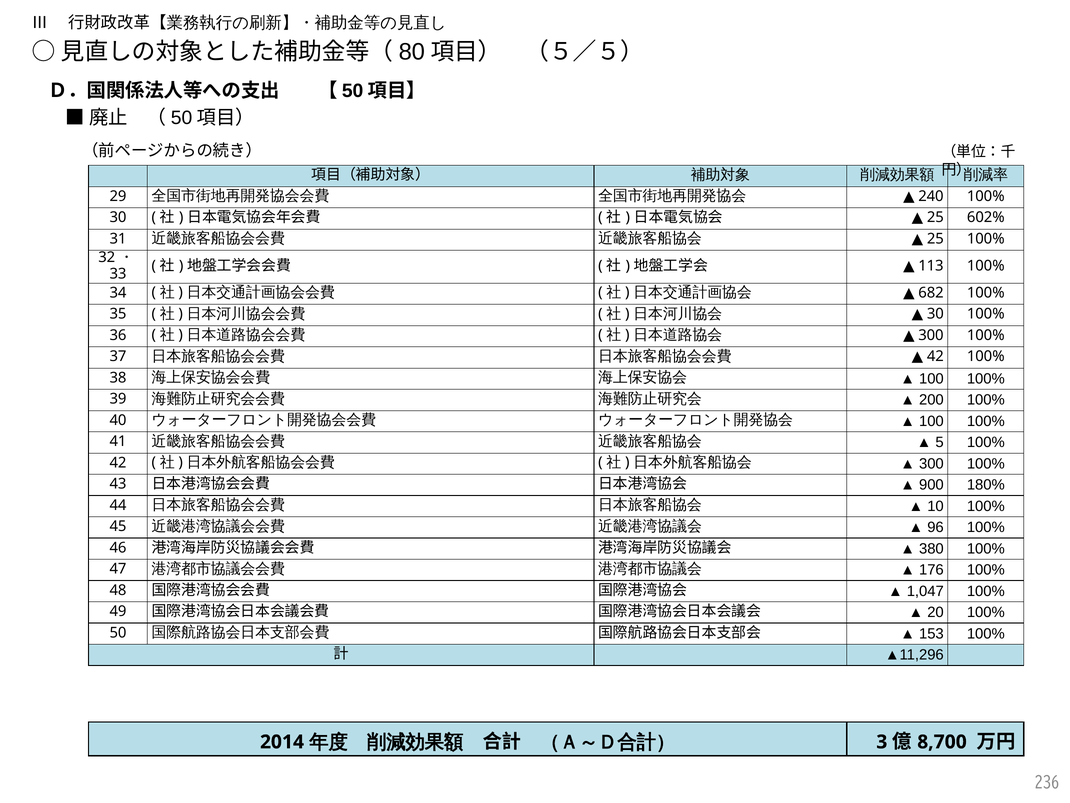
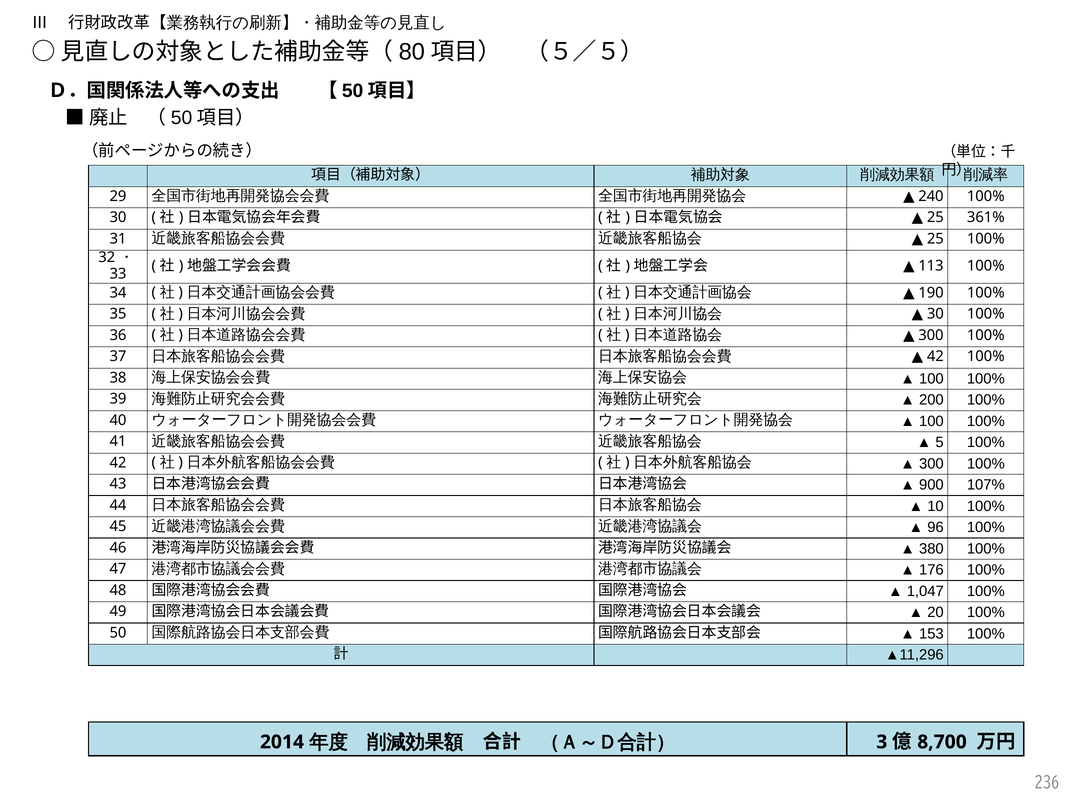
602%: 602% -> 361%
682: 682 -> 190
180%: 180% -> 107%
